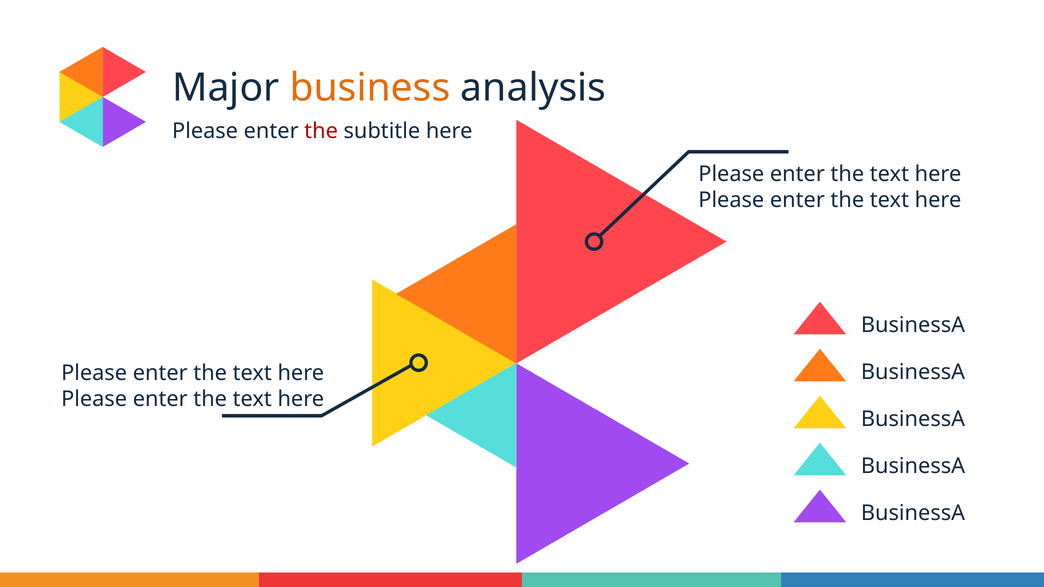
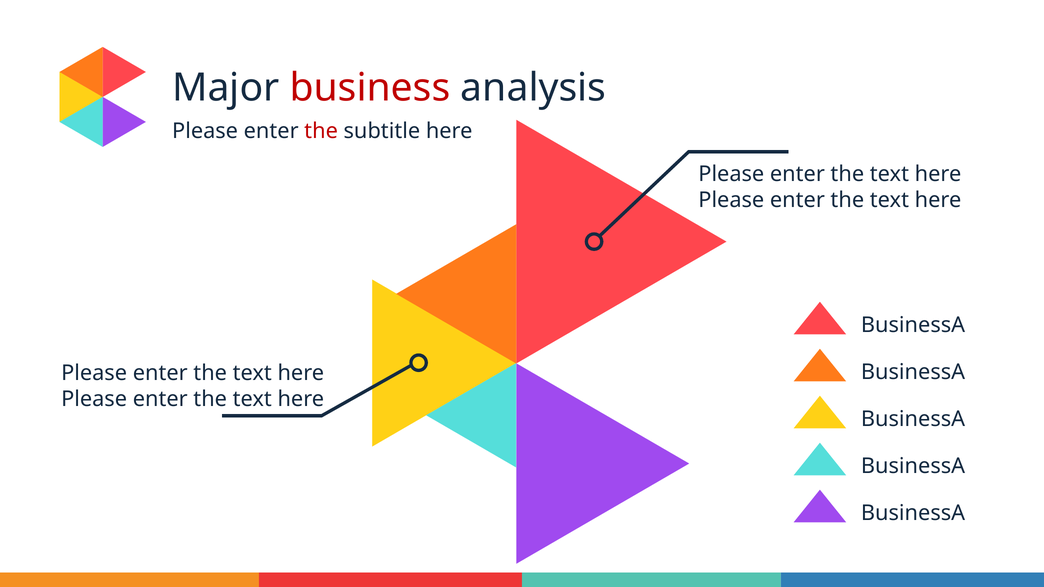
business colour: orange -> red
